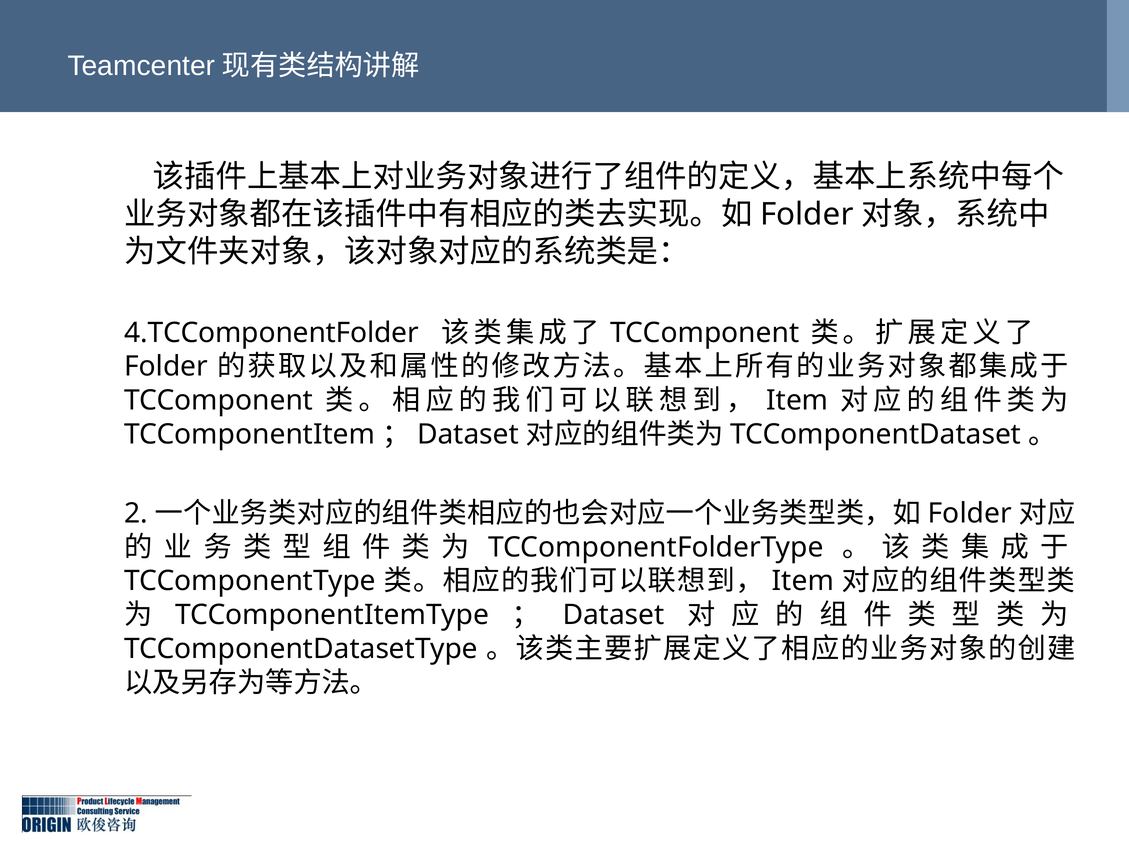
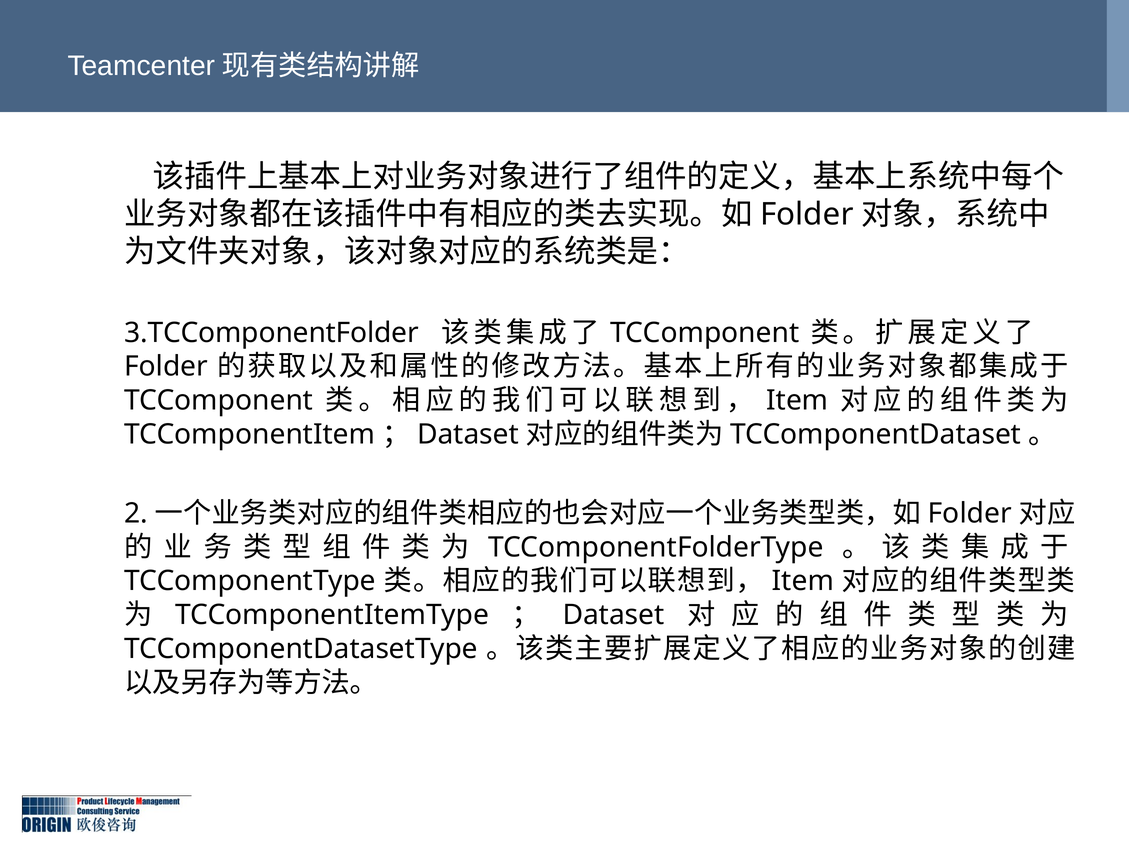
4.TCComponentFolder: 4.TCComponentFolder -> 3.TCComponentFolder
